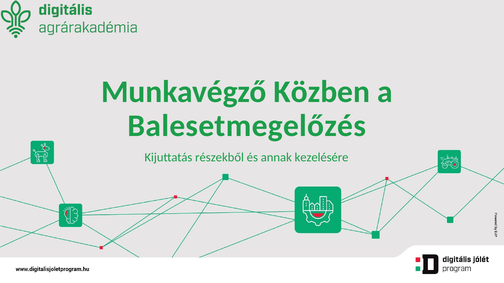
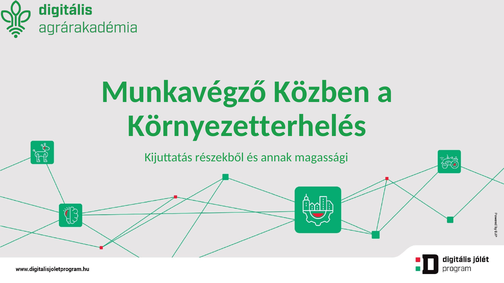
Balesetmegelőzés: Balesetmegelőzés -> Környezetterhelés
kezelésére: kezelésére -> magassági
